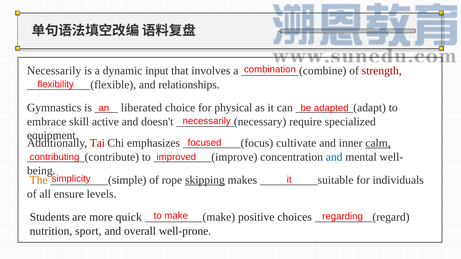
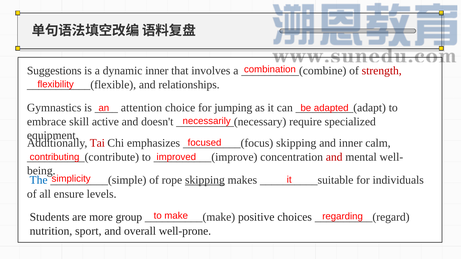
Necessarily at (54, 71): Necessarily -> Suggestions
dynamic input: input -> inner
liberated: liberated -> attention
physical: physical -> jumping
cultivate at (296, 143): cultivate -> skipping
calm underline: present -> none
and at (334, 157) colour: blue -> red
The colour: orange -> blue
quick: quick -> group
